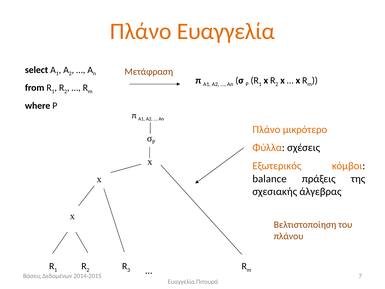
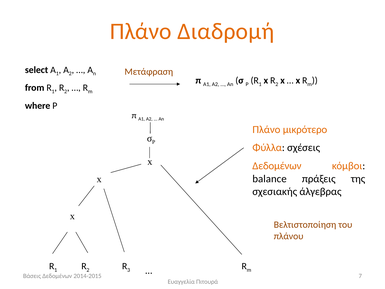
Πλάνο Ευαγγελία: Ευαγγελία -> Διαδρομή
Εξωτερικός at (277, 166): Εξωτερικός -> Δεδομένων
